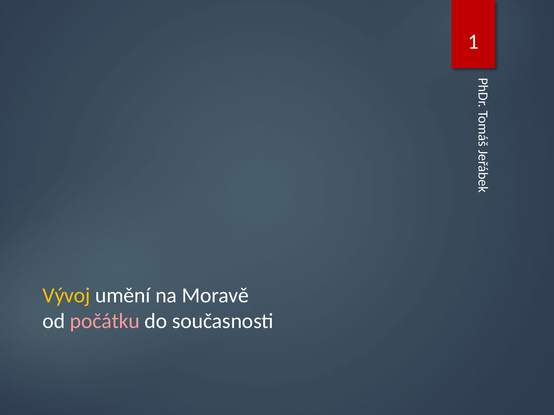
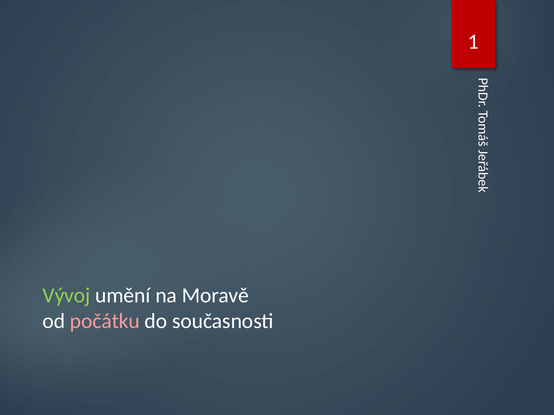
Vývoj colour: yellow -> light green
